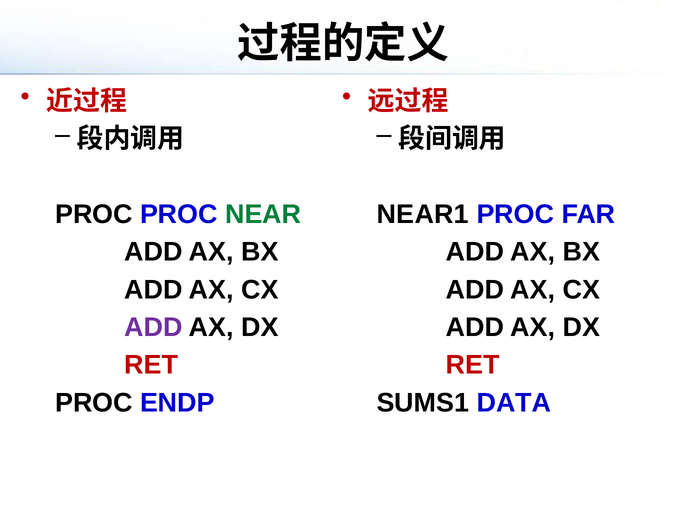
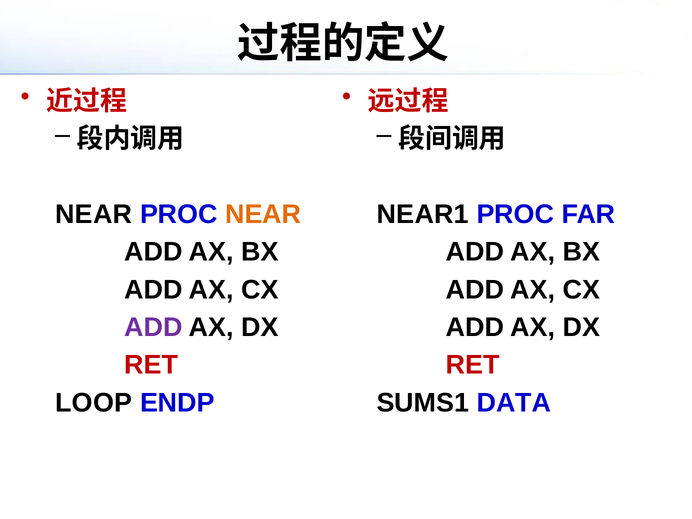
PROC at (94, 214): PROC -> NEAR
NEAR at (263, 214) colour: green -> orange
PROC at (94, 403): PROC -> LOOP
